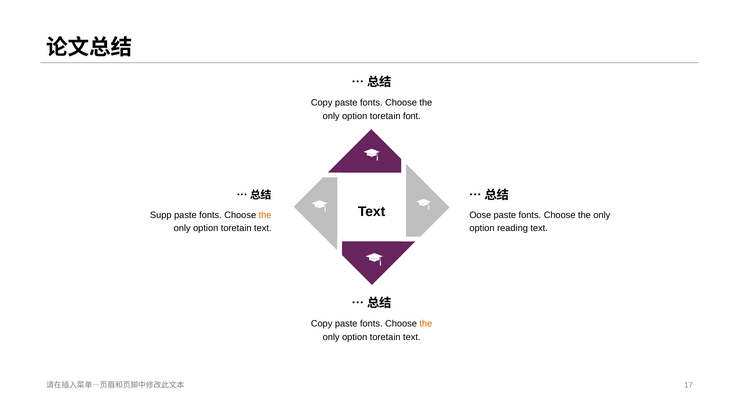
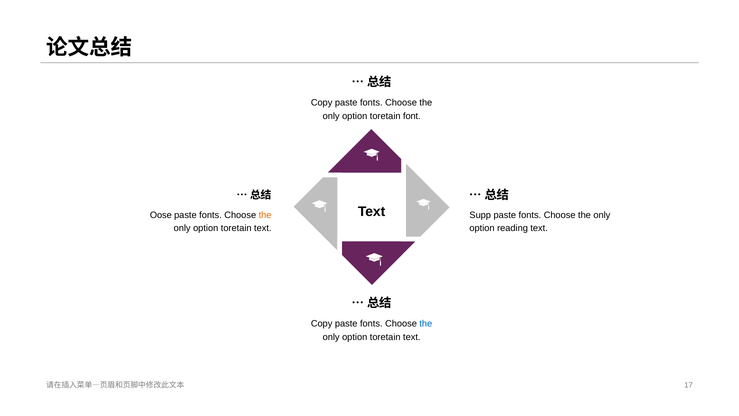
Supp: Supp -> Oose
Oose: Oose -> Supp
the at (426, 324) colour: orange -> blue
